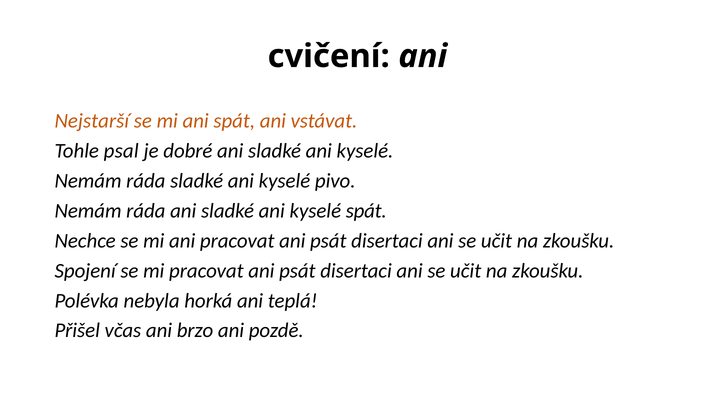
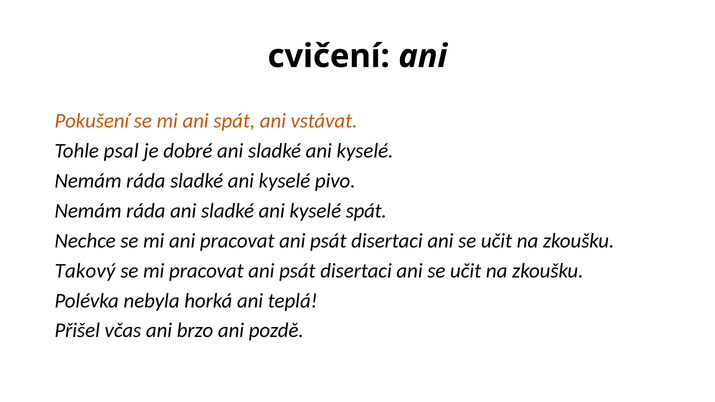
Nejstarší: Nejstarší -> Pokušení
Spojení: Spojení -> Takový
